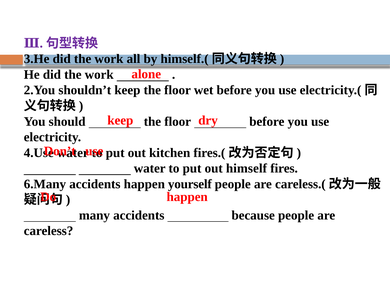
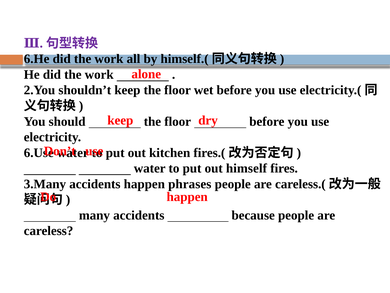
3.He: 3.He -> 6.He
4.Use: 4.Use -> 6.Use
6.Many: 6.Many -> 3.Many
yourself: yourself -> phrases
